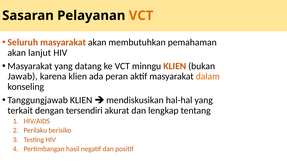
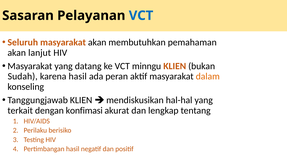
VCT at (141, 16) colour: orange -> blue
Jawab: Jawab -> Sudah
karena klien: klien -> hasil
tersendiri: tersendiri -> konfimasi
